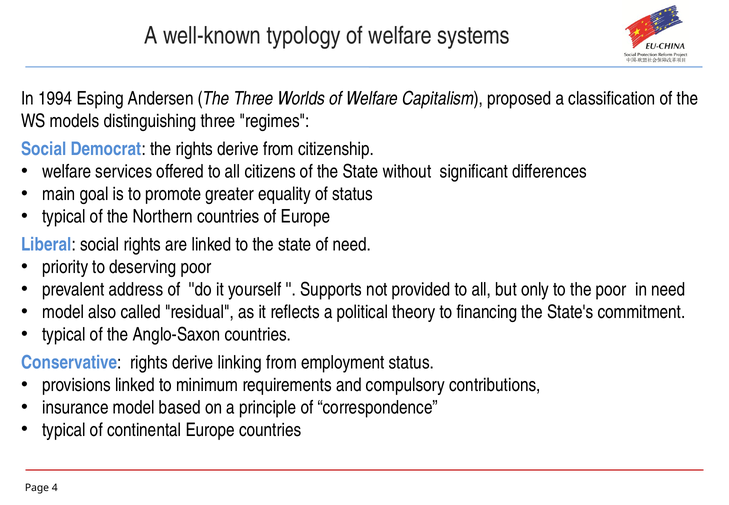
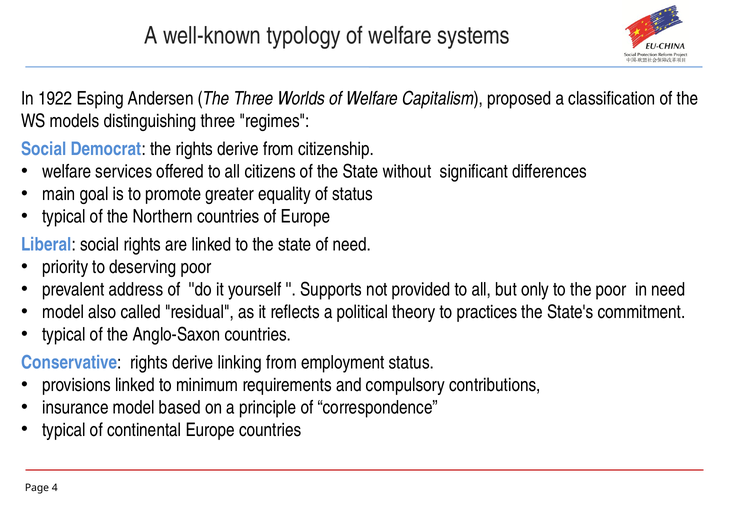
1994: 1994 -> 1922
financing: financing -> practices
